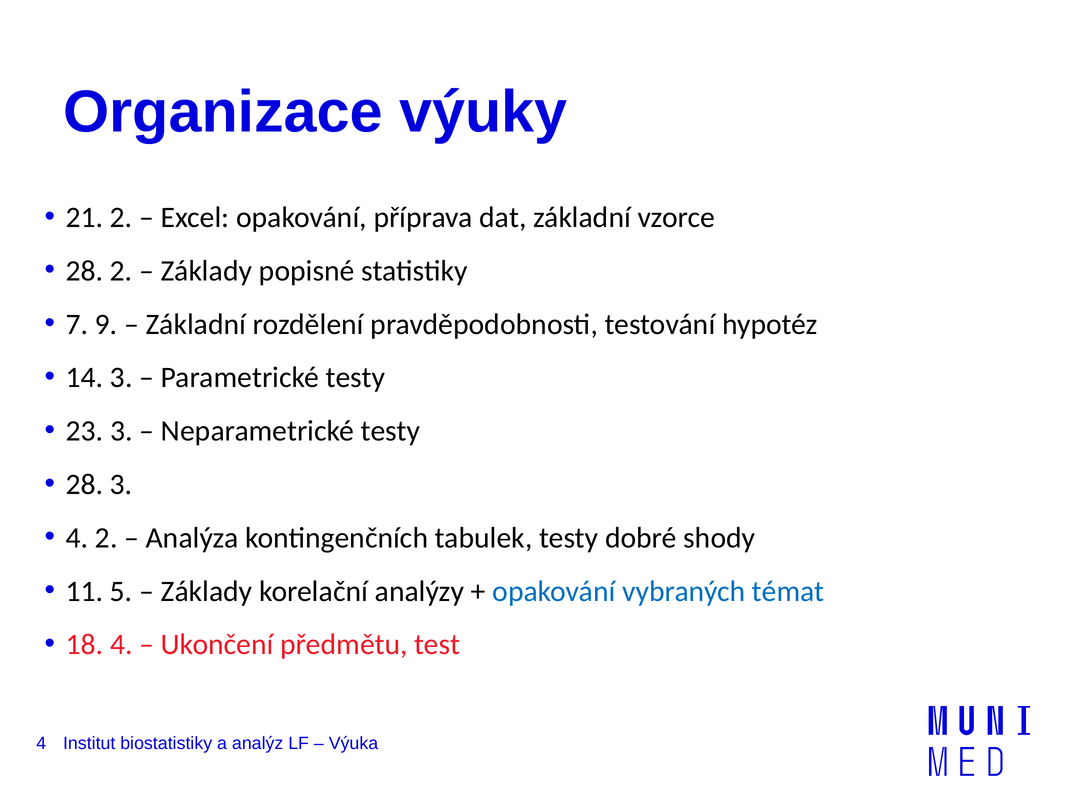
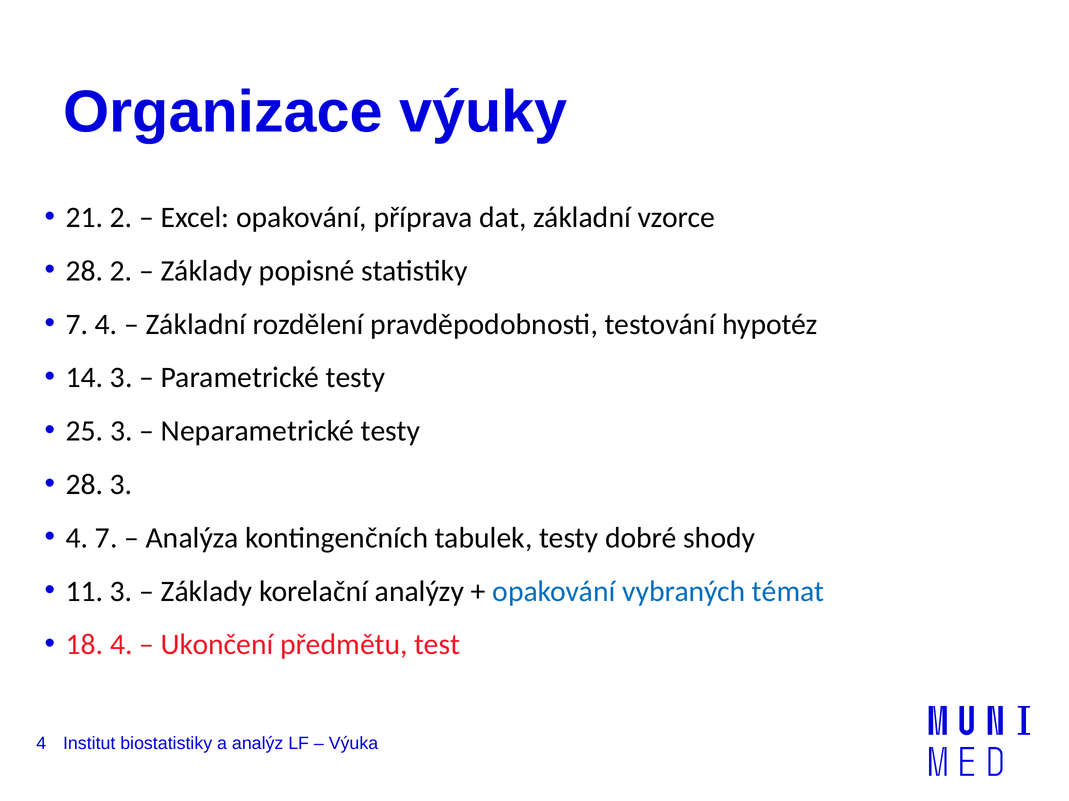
7 9: 9 -> 4
23: 23 -> 25
4 2: 2 -> 7
11 5: 5 -> 3
